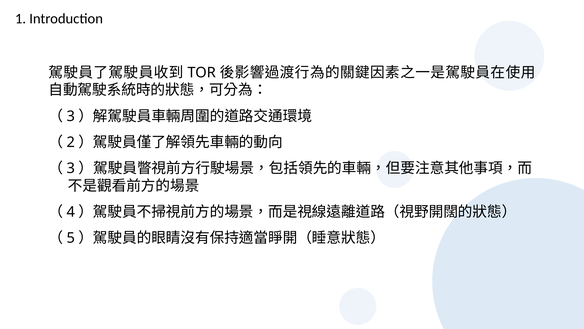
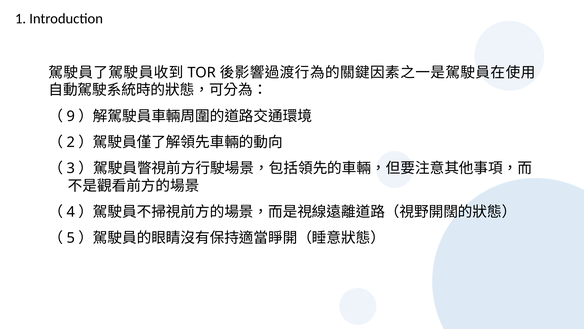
3 at (71, 116): 3 -> 9
